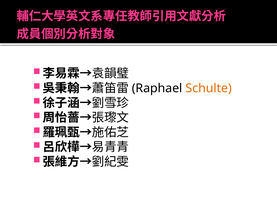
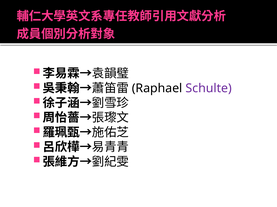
Schulte colour: orange -> purple
